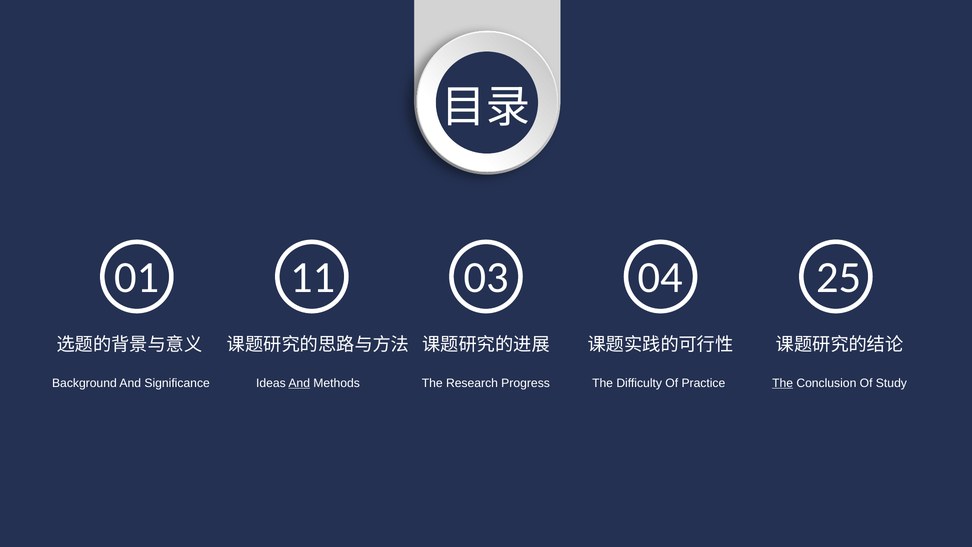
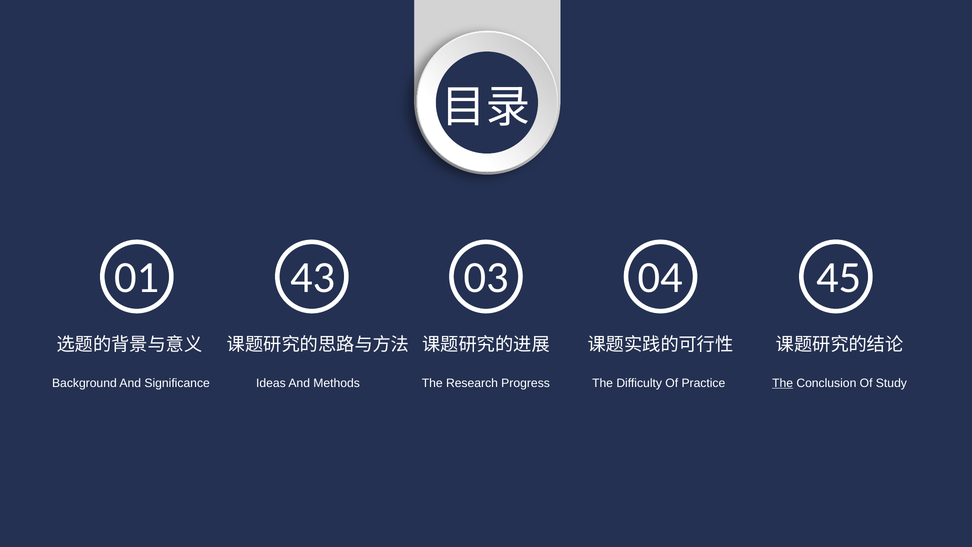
11: 11 -> 43
25: 25 -> 45
And at (299, 383) underline: present -> none
